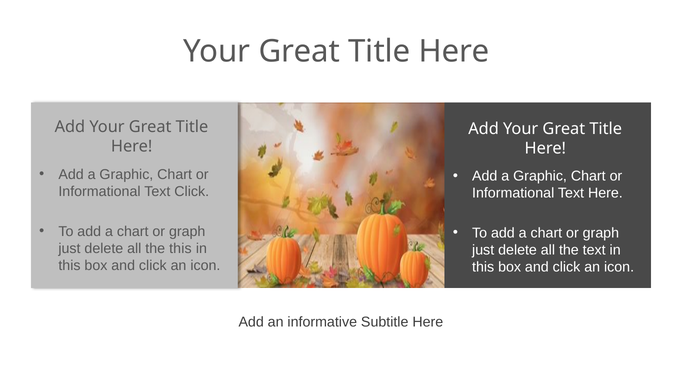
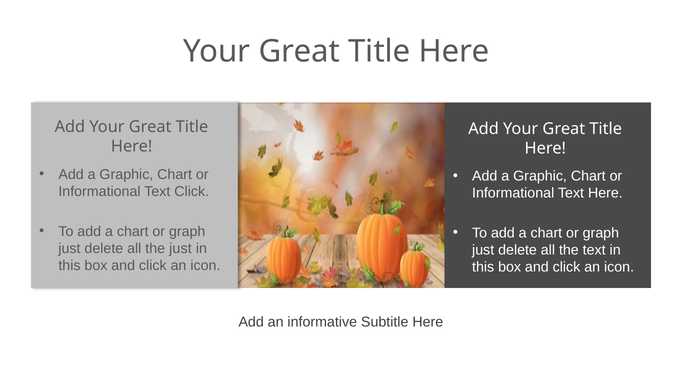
the this: this -> just
